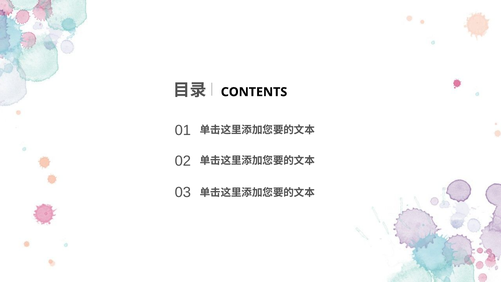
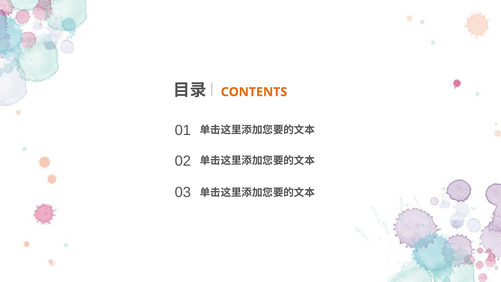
CONTENTS colour: black -> orange
